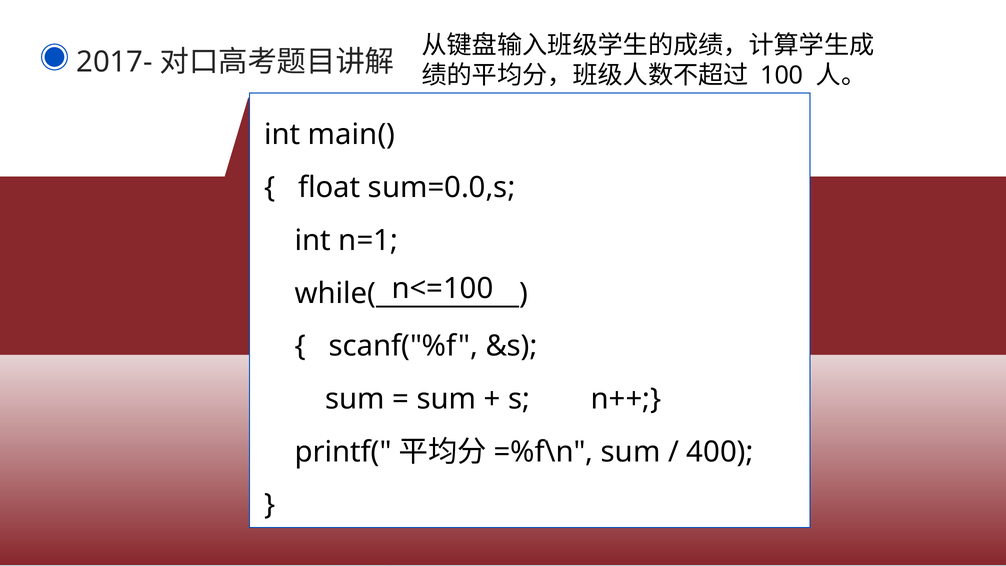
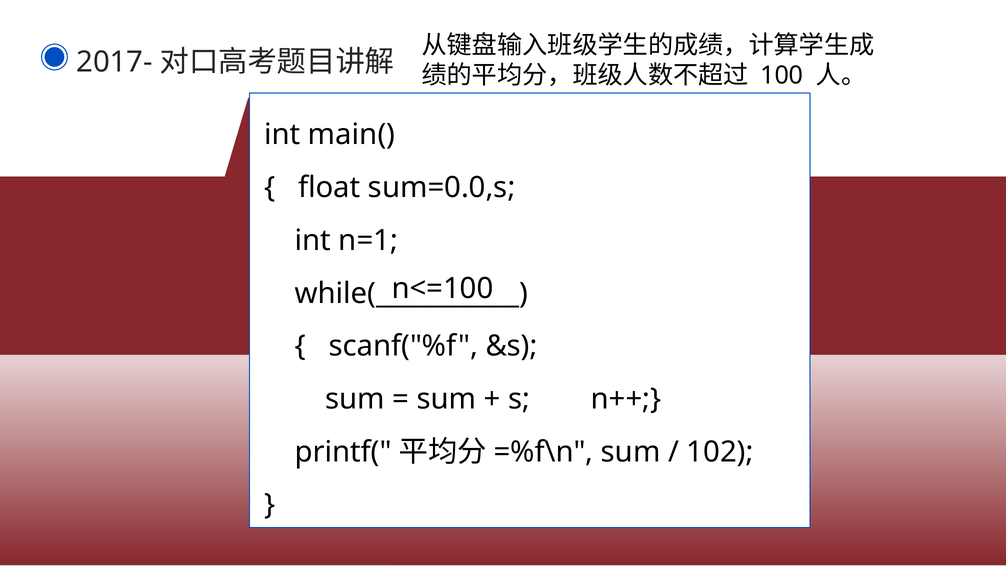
400: 400 -> 102
